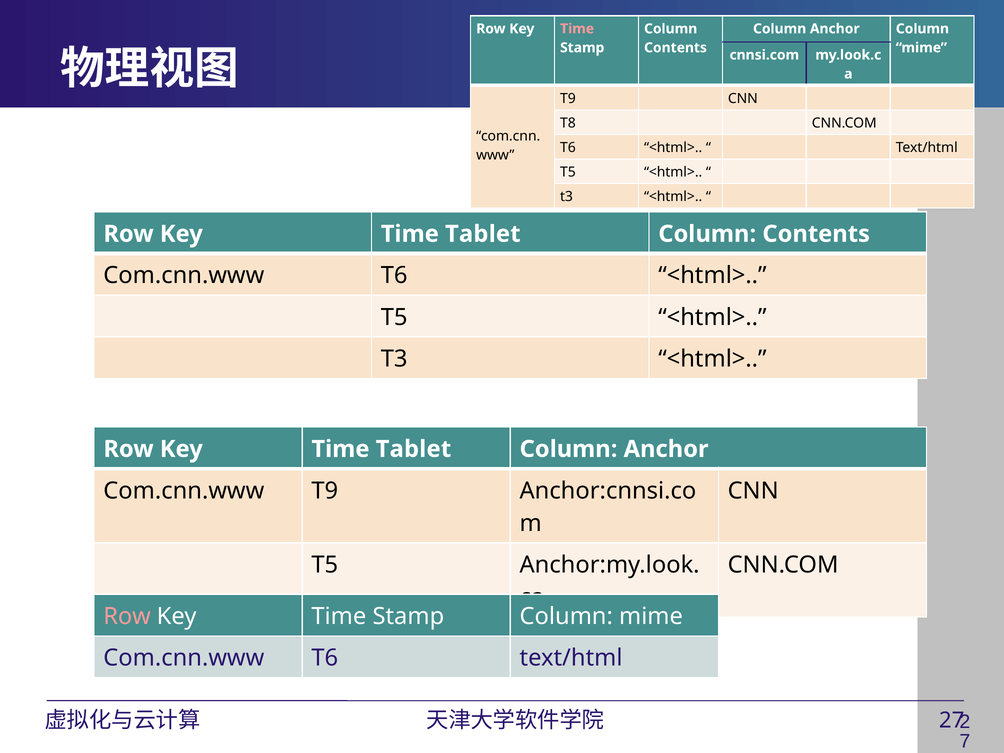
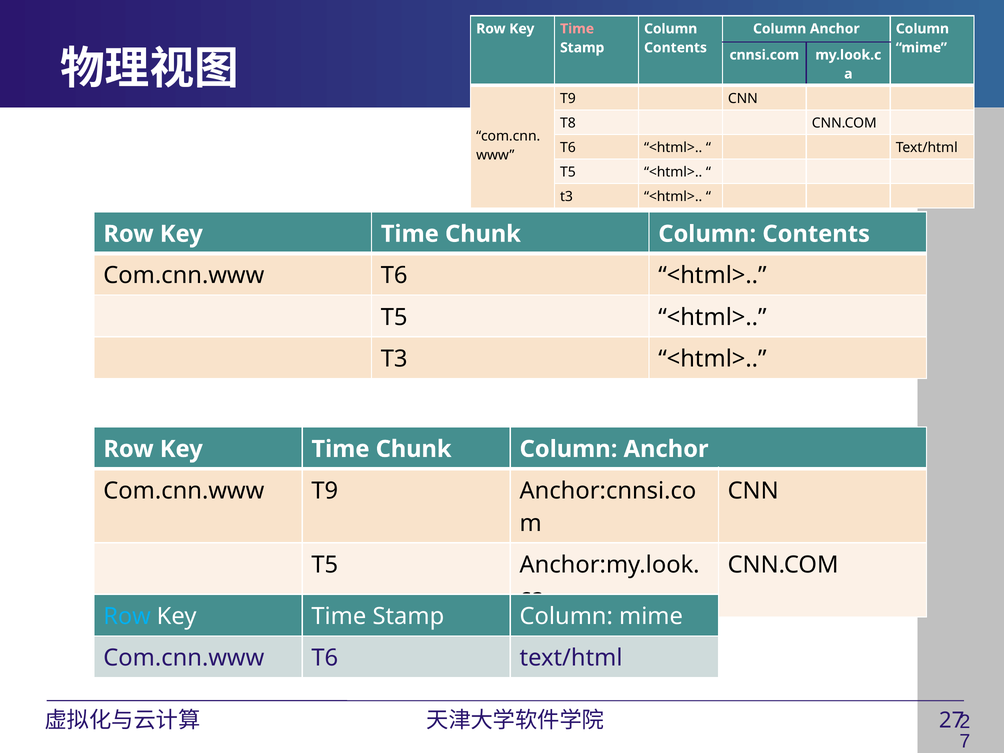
Tablet at (483, 234): Tablet -> Chunk
Tablet at (413, 449): Tablet -> Chunk
Row at (127, 616) colour: pink -> light blue
